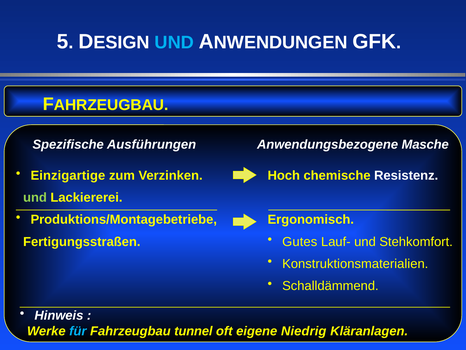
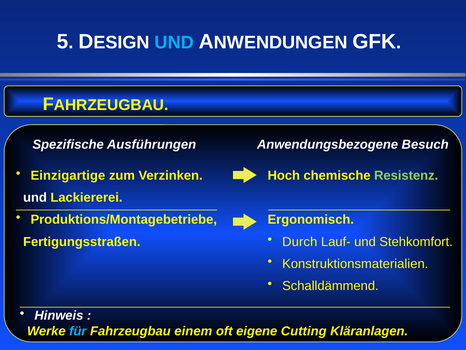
Masche: Masche -> Besuch
Resistenz colour: white -> light green
und at (35, 197) colour: light green -> white
Gutes: Gutes -> Durch
tunnel: tunnel -> einem
Niedrig: Niedrig -> Cutting
